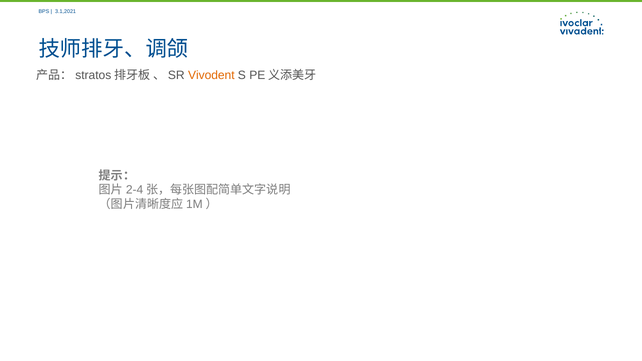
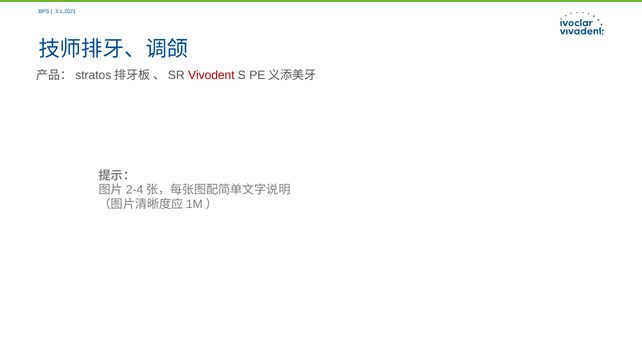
Vivodent colour: orange -> red
